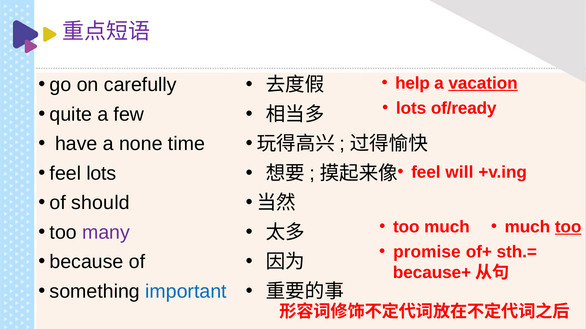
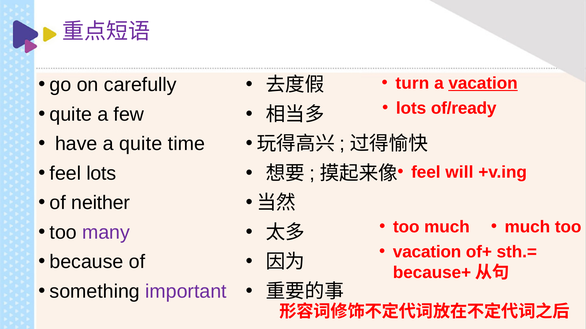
help: help -> turn
a none: none -> quite
should: should -> neither
too at (568, 227) underline: present -> none
promise at (427, 252): promise -> vacation
important colour: blue -> purple
